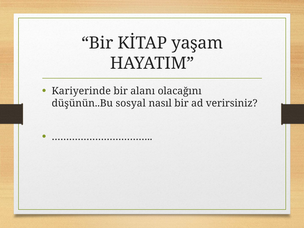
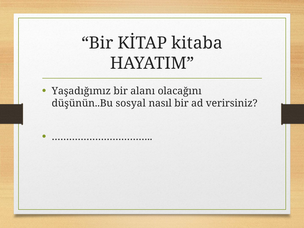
yaşam: yaşam -> kitaba
Kariyerinde: Kariyerinde -> Yaşadığımız
